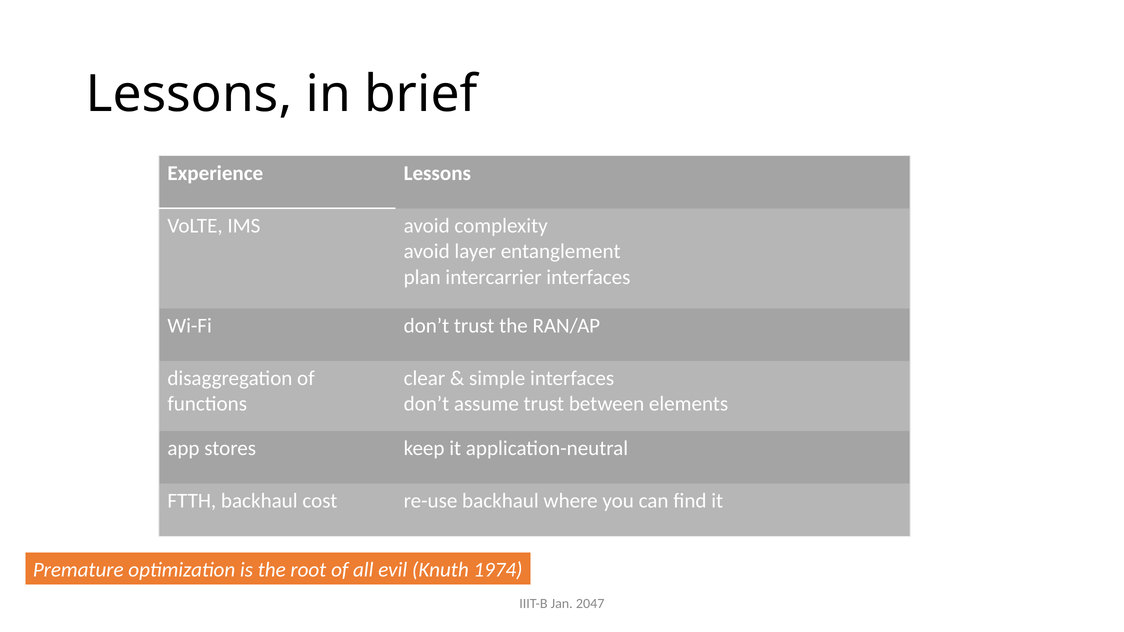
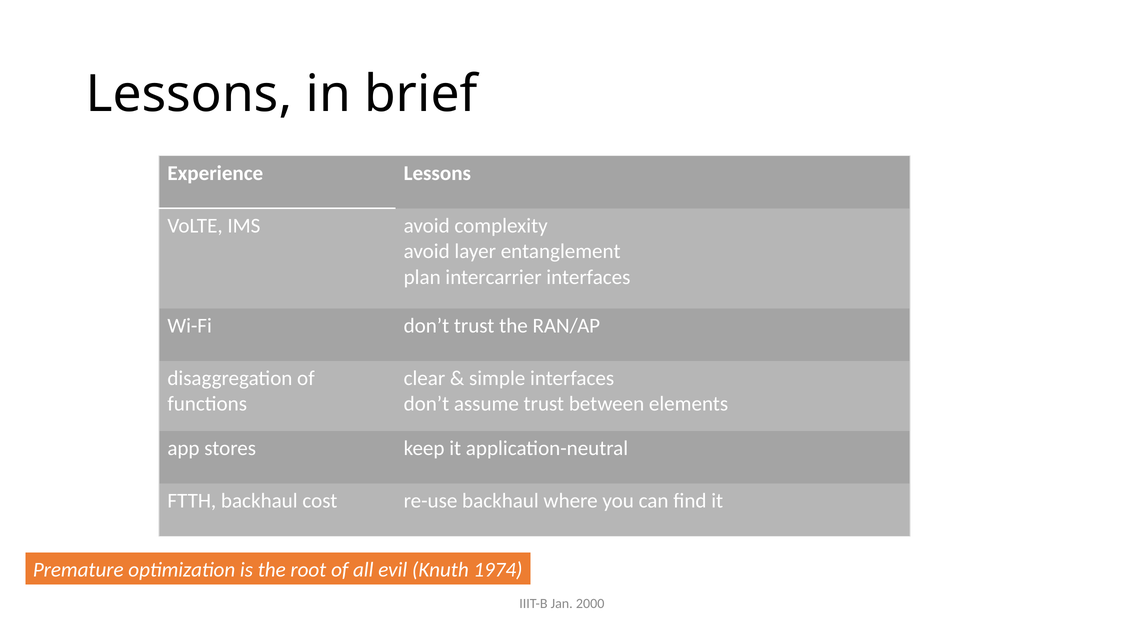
2047: 2047 -> 2000
